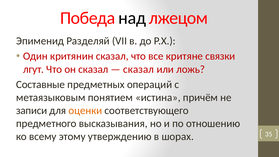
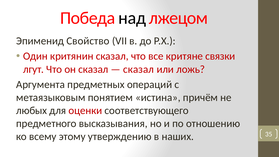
Разделяй: Разделяй -> Свойство
Составные: Составные -> Аргумента
записи: записи -> любых
оценки colour: orange -> red
шорах: шорах -> наших
